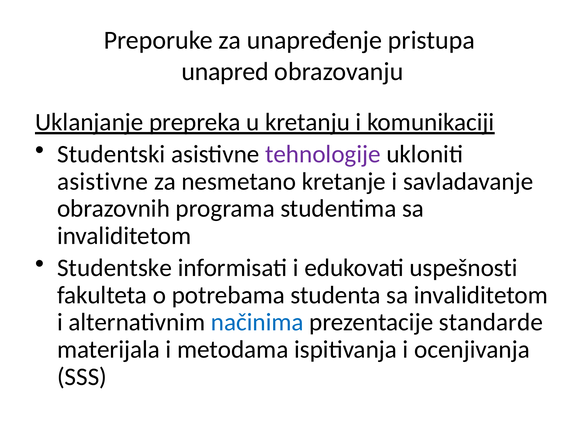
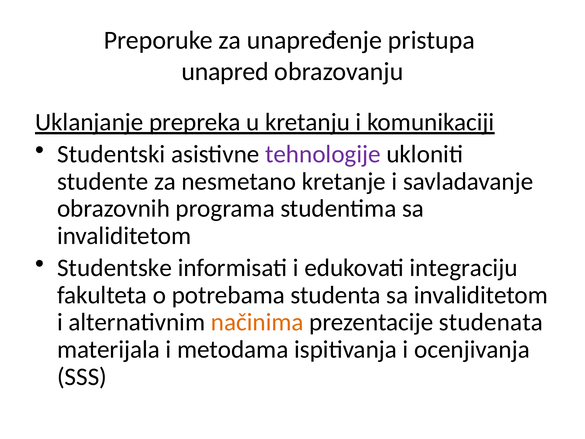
asistivne at (103, 181): asistivne -> studente
uspešnosti: uspešnosti -> integraciju
načinima colour: blue -> orange
standarde: standarde -> studenata
